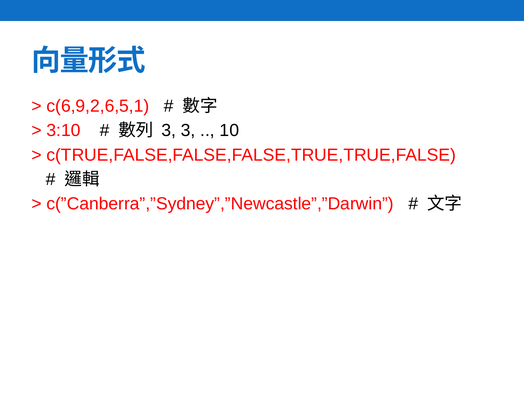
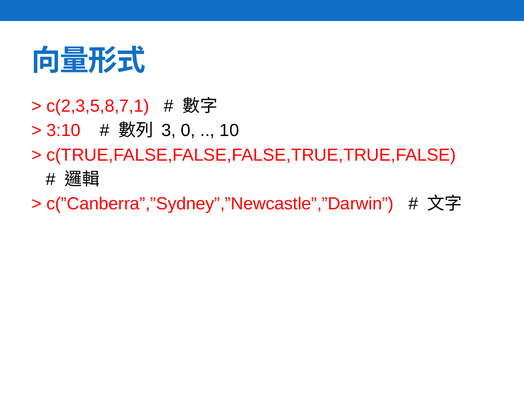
c(6,9,2,6,5,1: c(6,9,2,6,5,1 -> c(2,3,5,8,7,1
3 3: 3 -> 0
